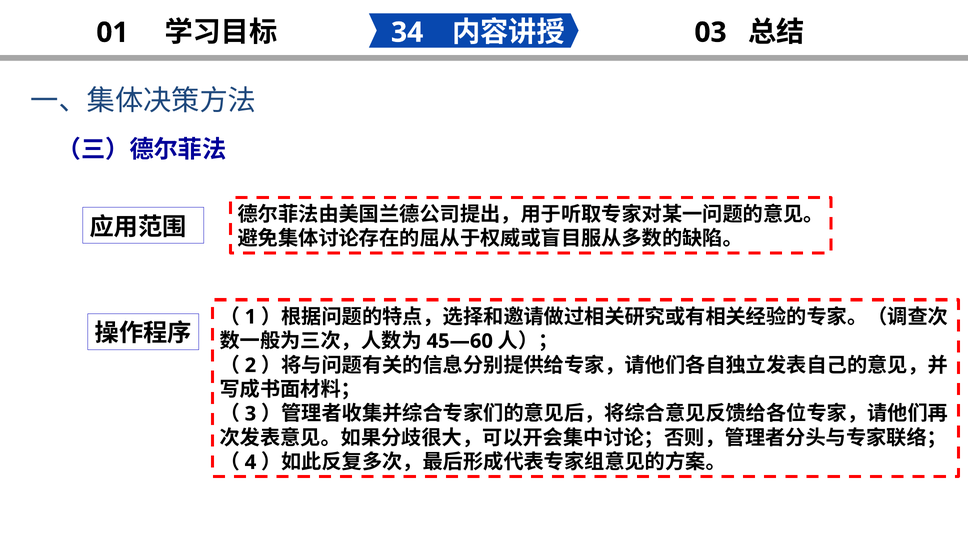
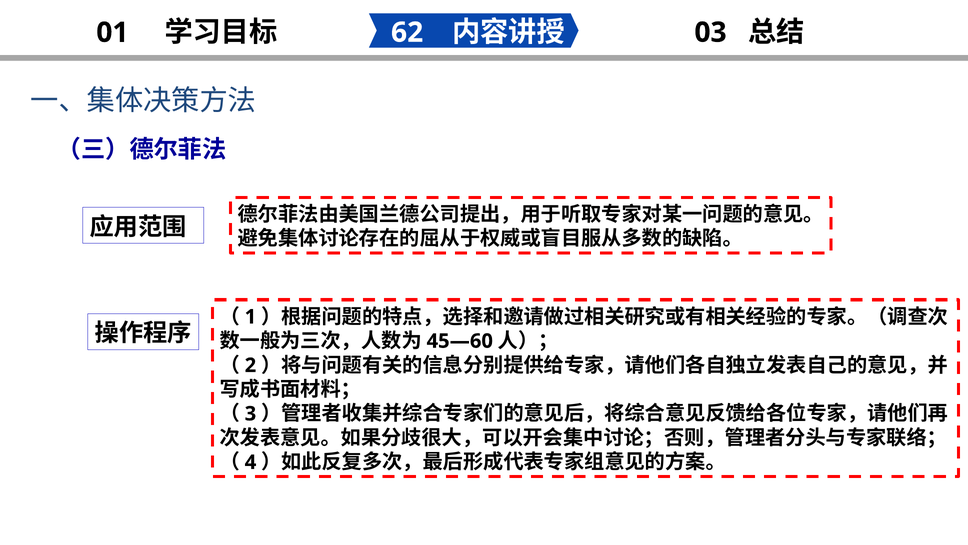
34: 34 -> 62
